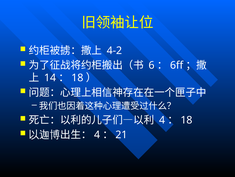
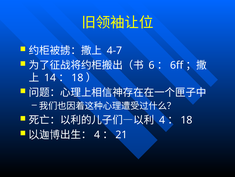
4-2: 4-2 -> 4-7
